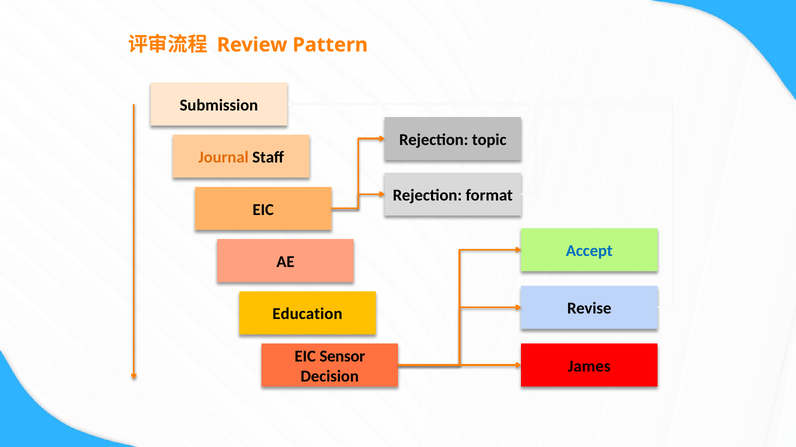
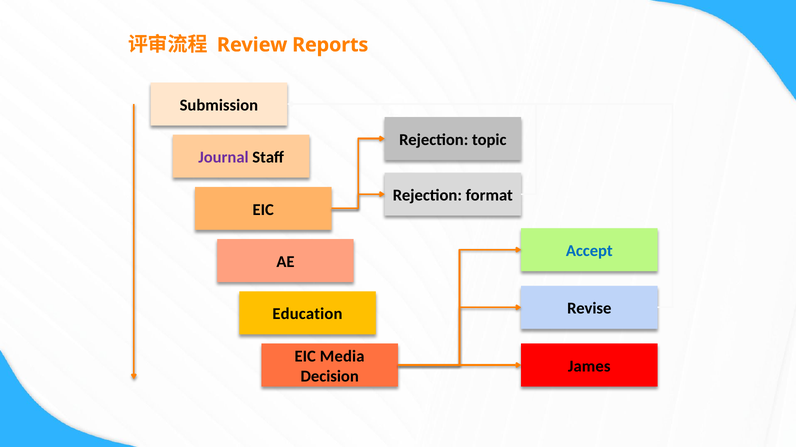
Pattern: Pattern -> Reports
Journal colour: orange -> purple
Sensor: Sensor -> Media
